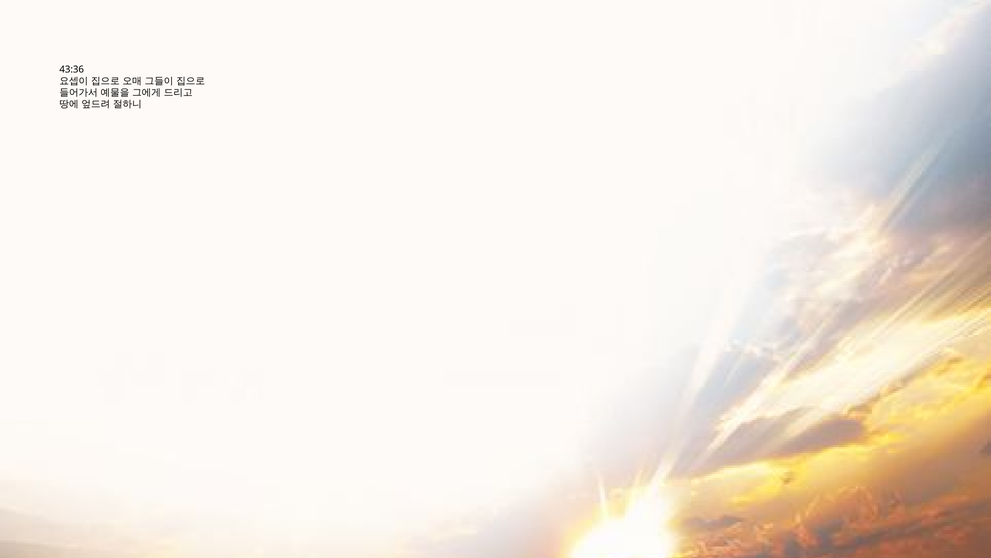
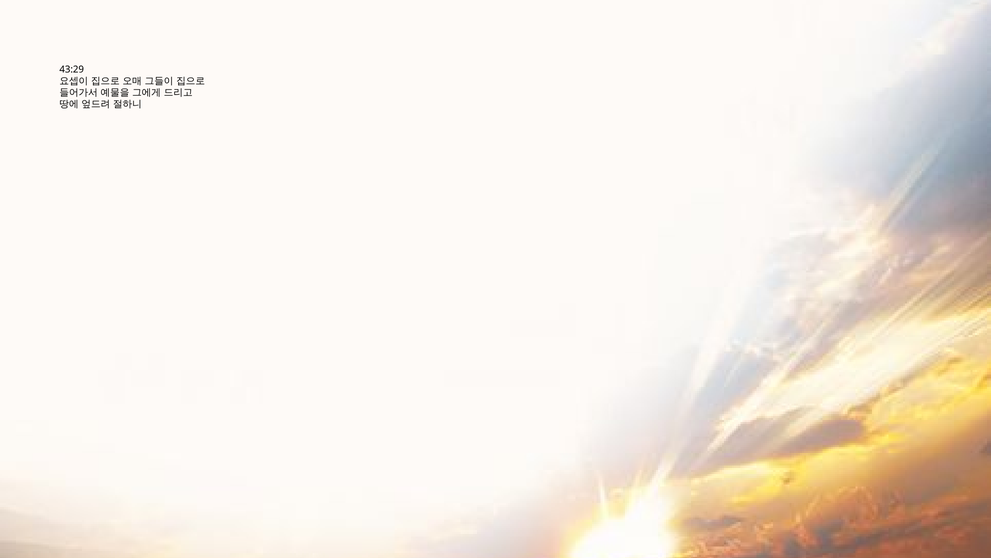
43:36: 43:36 -> 43:29
